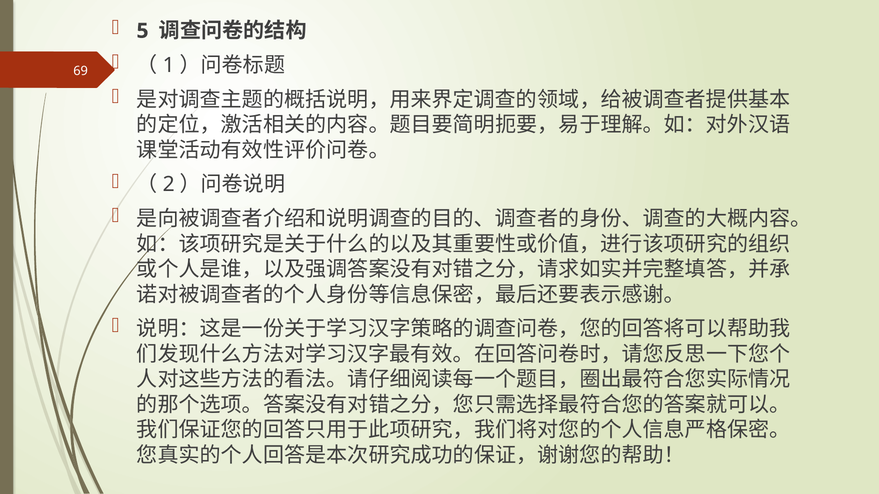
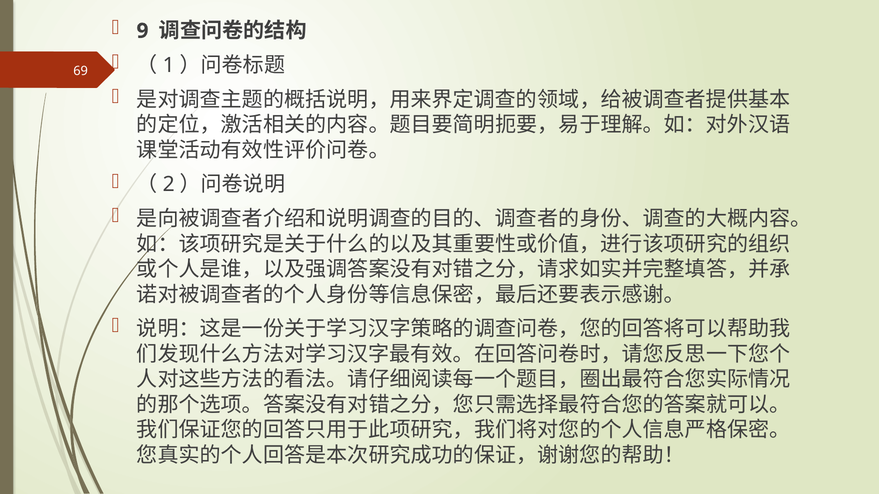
5: 5 -> 9
